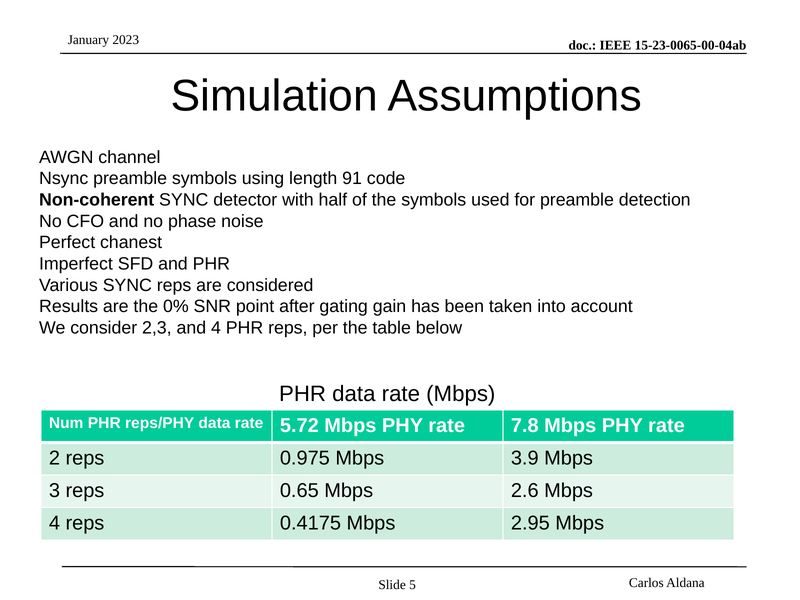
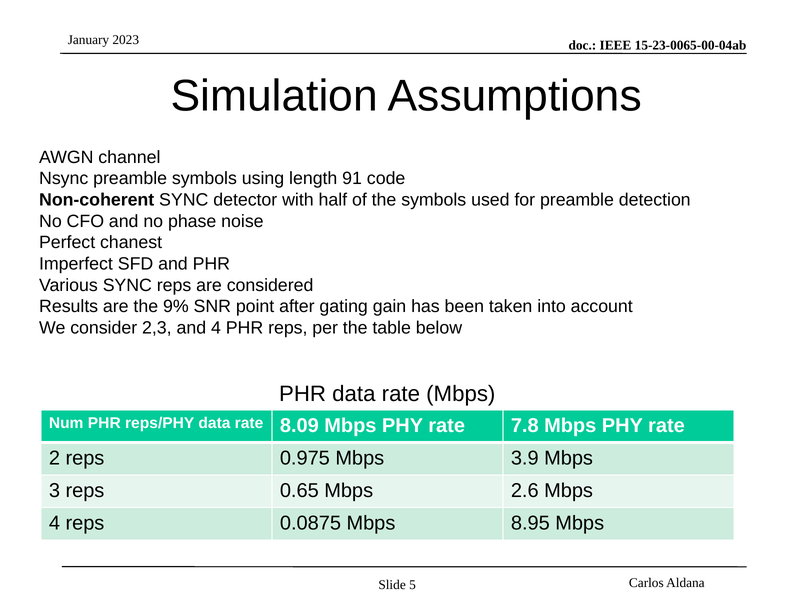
0%: 0% -> 9%
5.72: 5.72 -> 8.09
0.4175: 0.4175 -> 0.0875
2.95: 2.95 -> 8.95
